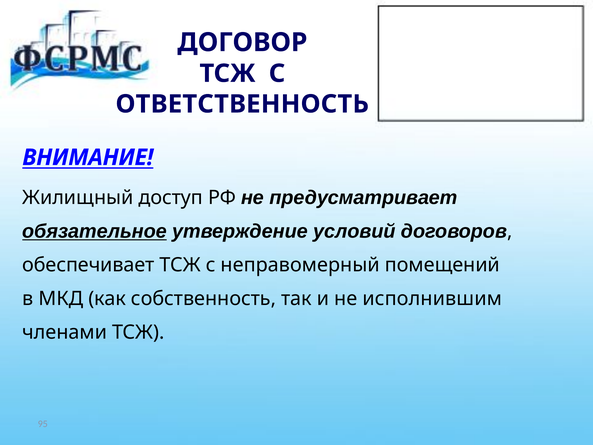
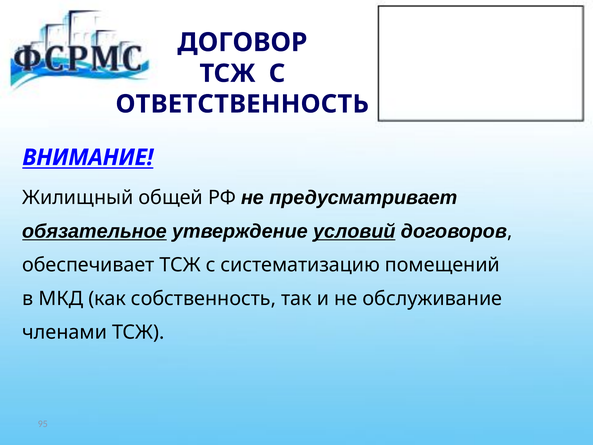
доступ: доступ -> общей
условий underline: none -> present
неправомерный: неправомерный -> систематизацию
исполнившим: исполнившим -> обслуживание
